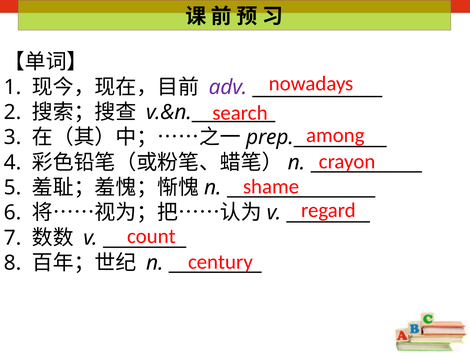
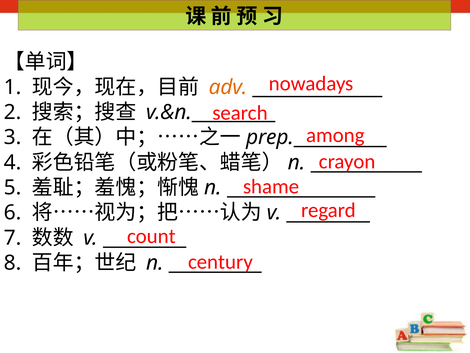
adv colour: purple -> orange
